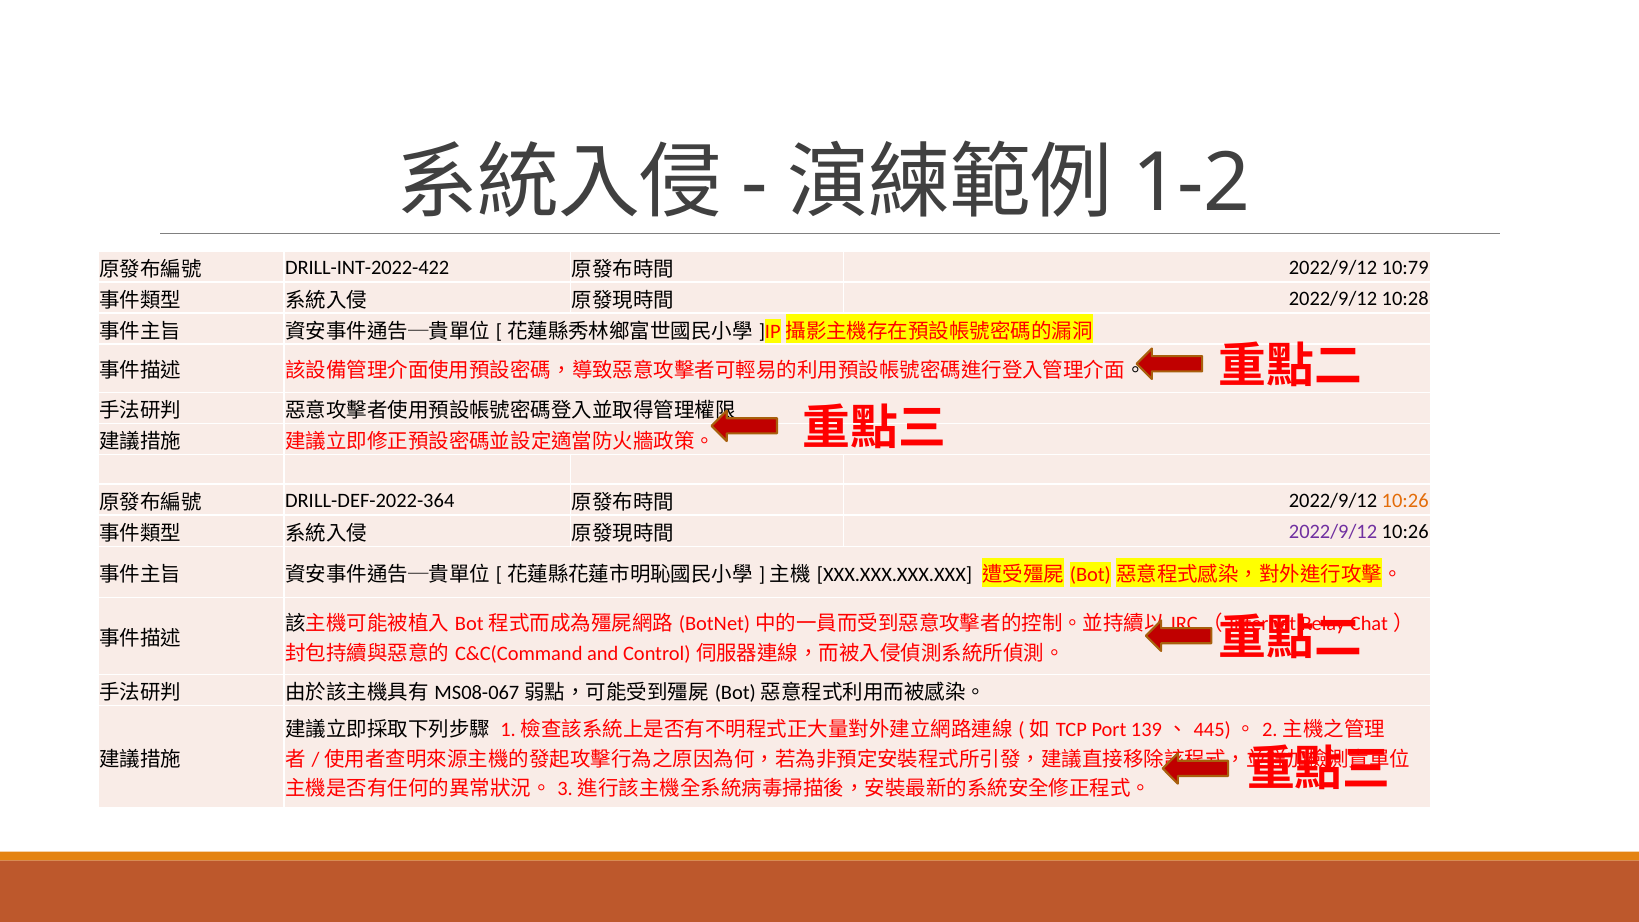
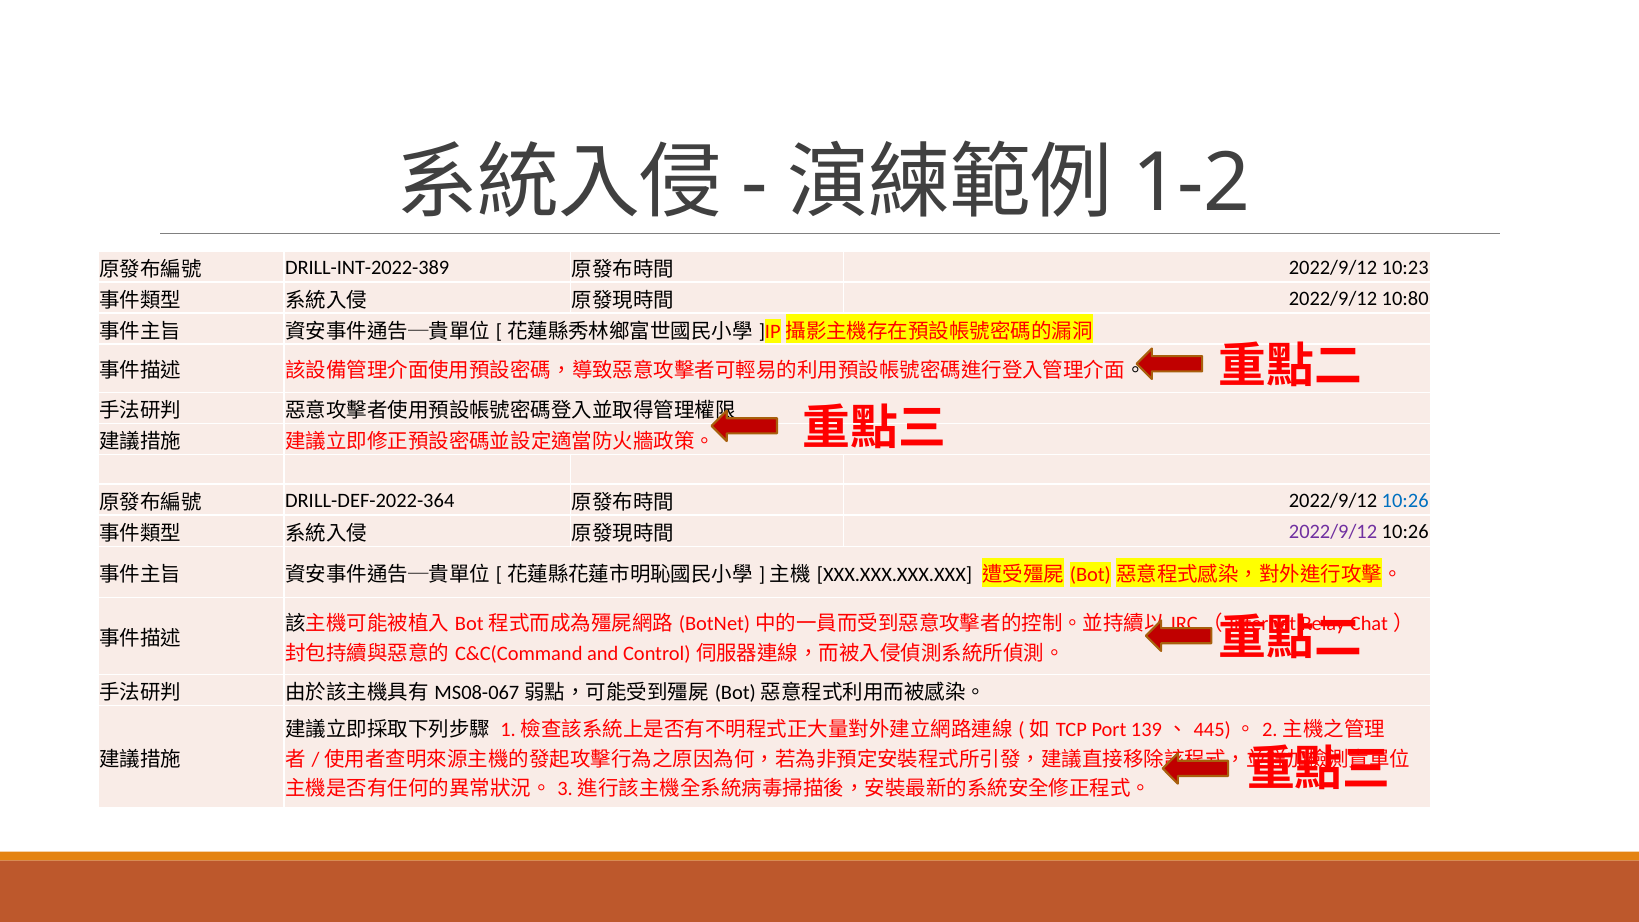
DRILL-INT-2022-422: DRILL-INT-2022-422 -> DRILL-INT-2022-389
10:79: 10:79 -> 10:23
10:28: 10:28 -> 10:80
10:26 at (1405, 500) colour: orange -> blue
